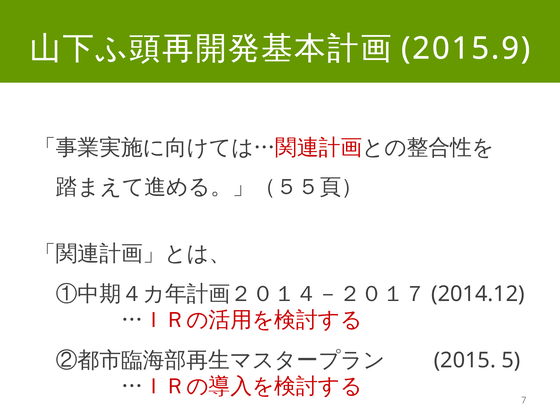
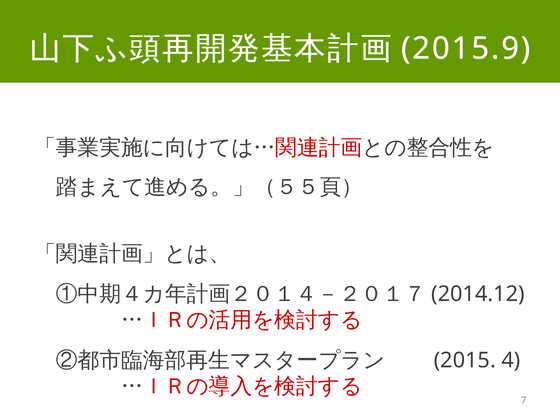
5: 5 -> 4
